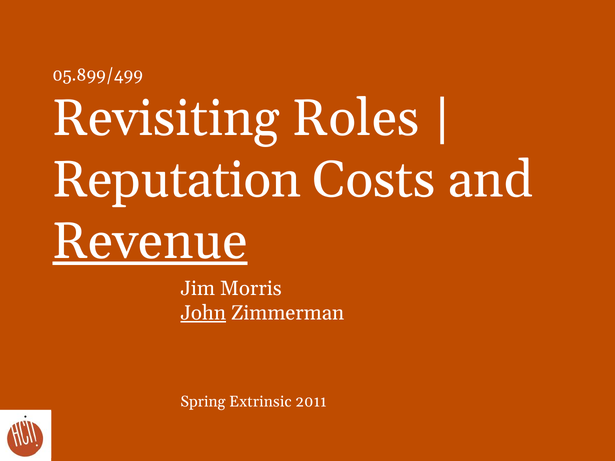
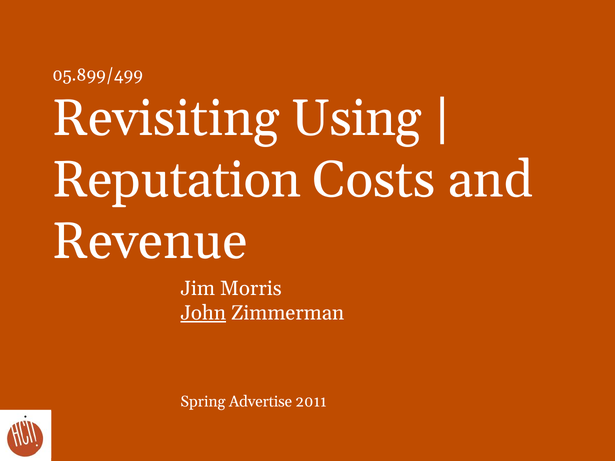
Roles: Roles -> Using
Revenue underline: present -> none
Extrinsic: Extrinsic -> Advertise
